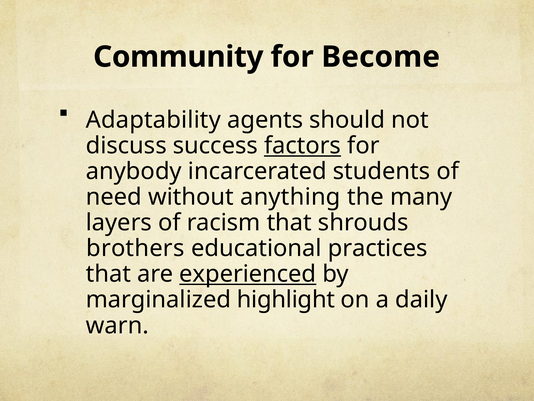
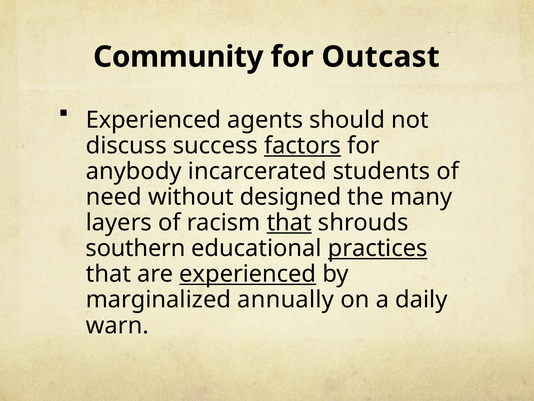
Become: Become -> Outcast
Adaptability at (153, 120): Adaptability -> Experienced
anything: anything -> designed
that at (289, 223) underline: none -> present
brothers: brothers -> southern
practices underline: none -> present
highlight: highlight -> annually
